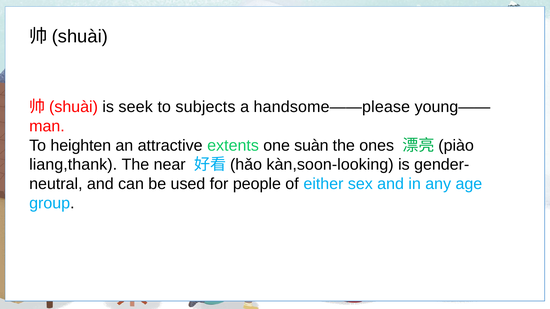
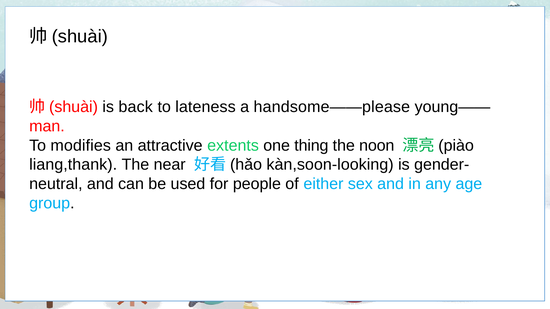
seek: seek -> back
subjects: subjects -> lateness
heighten: heighten -> modifies
suàn: suàn -> thing
ones: ones -> noon
